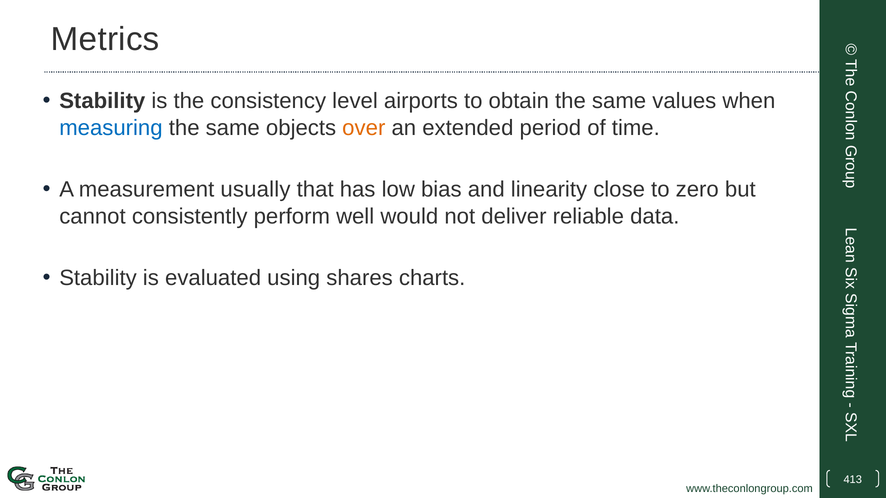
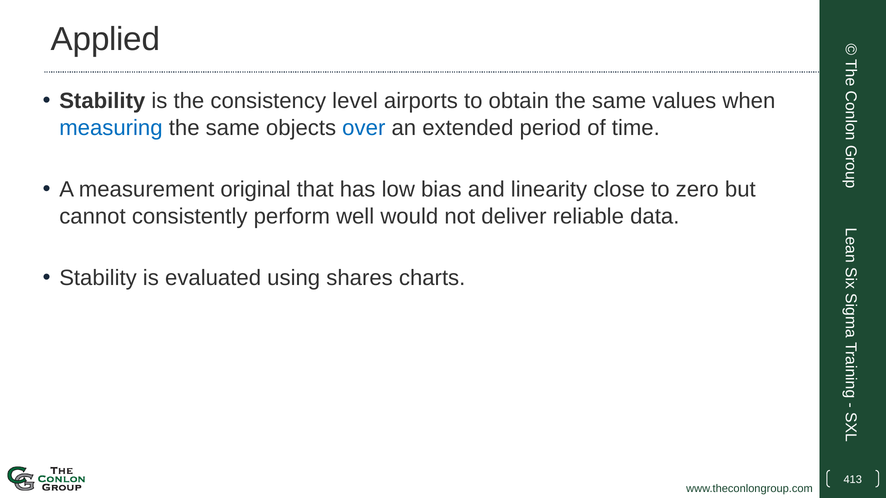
Metrics: Metrics -> Applied
over colour: orange -> blue
usually: usually -> original
